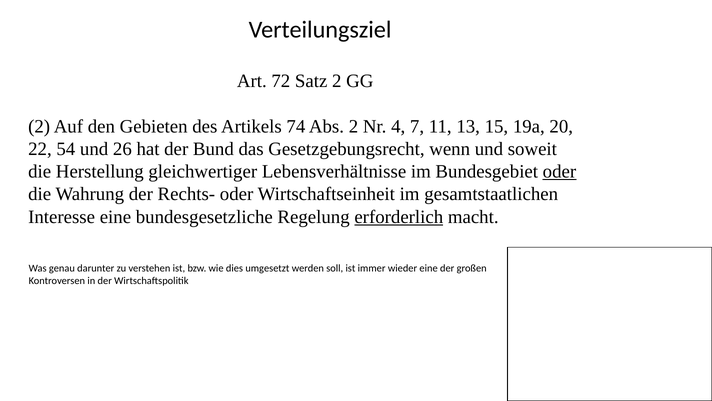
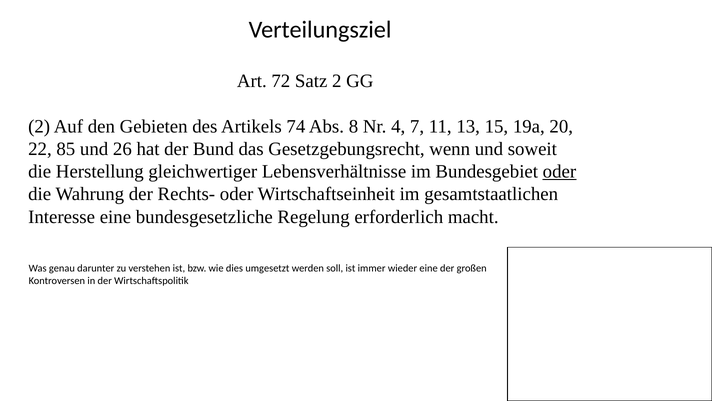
Abs 2: 2 -> 8
54: 54 -> 85
erforderlich underline: present -> none
